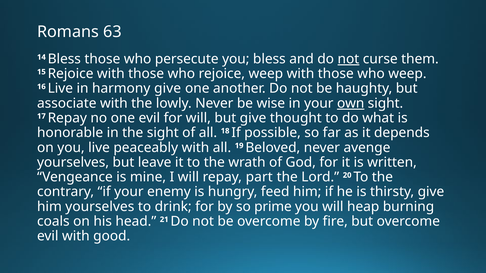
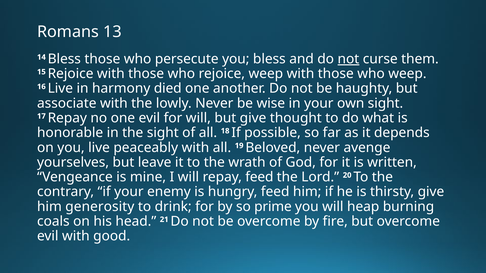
63: 63 -> 13
harmony give: give -> died
own underline: present -> none
repay part: part -> feed
him yourselves: yourselves -> generosity
